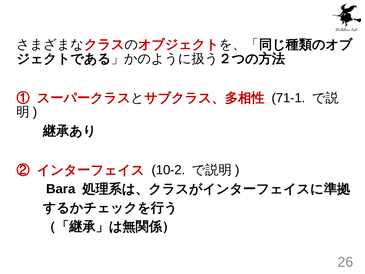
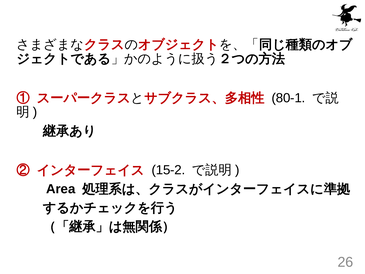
71-1: 71-1 -> 80-1
10-2: 10-2 -> 15-2
Bara: Bara -> Area
